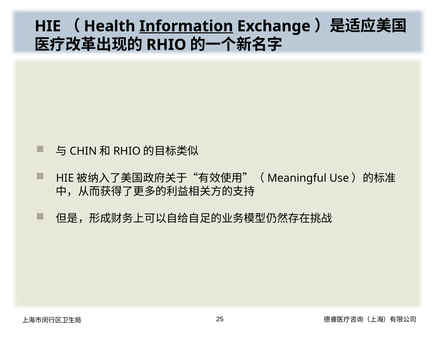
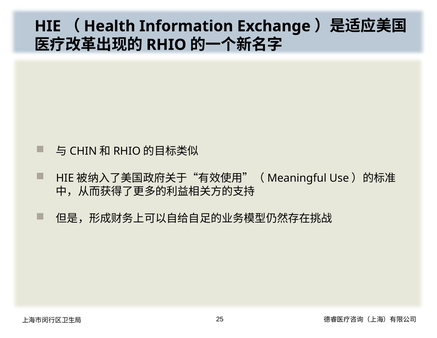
Information underline: present -> none
